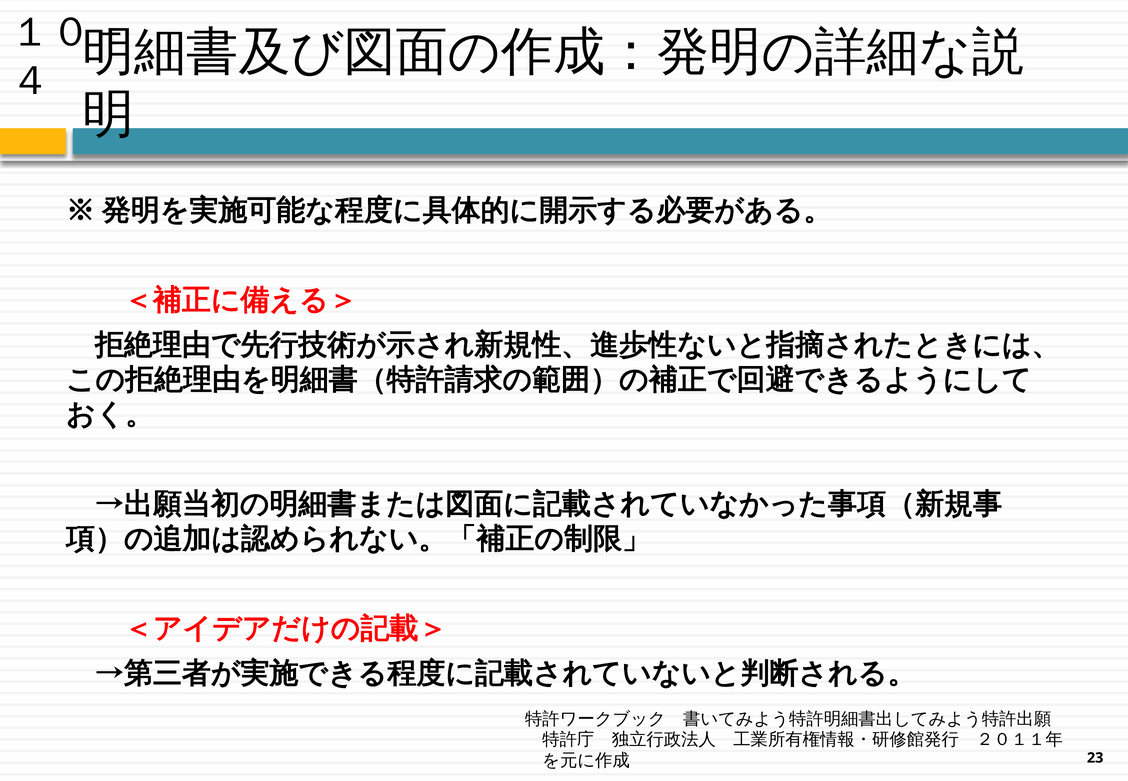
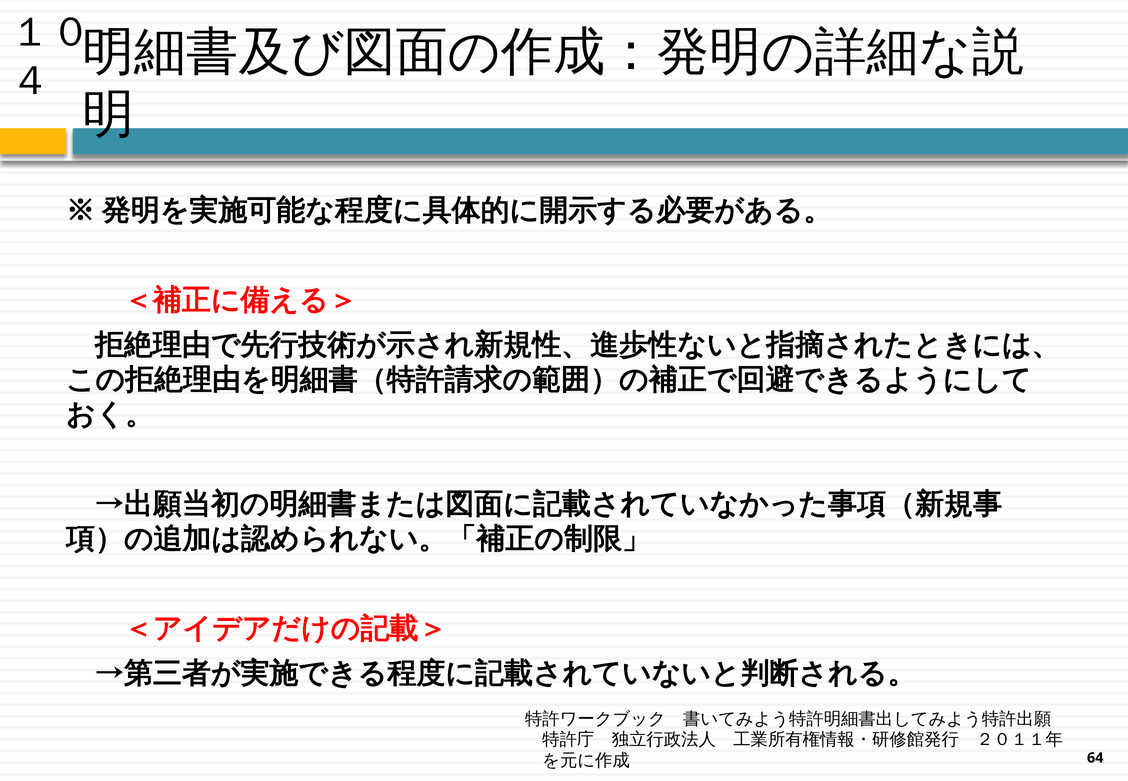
23: 23 -> 64
